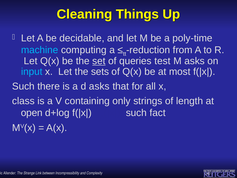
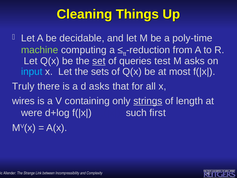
machine colour: light blue -> light green
Such at (23, 86): Such -> Truly
class: class -> wires
strings underline: none -> present
open: open -> were
fact: fact -> first
